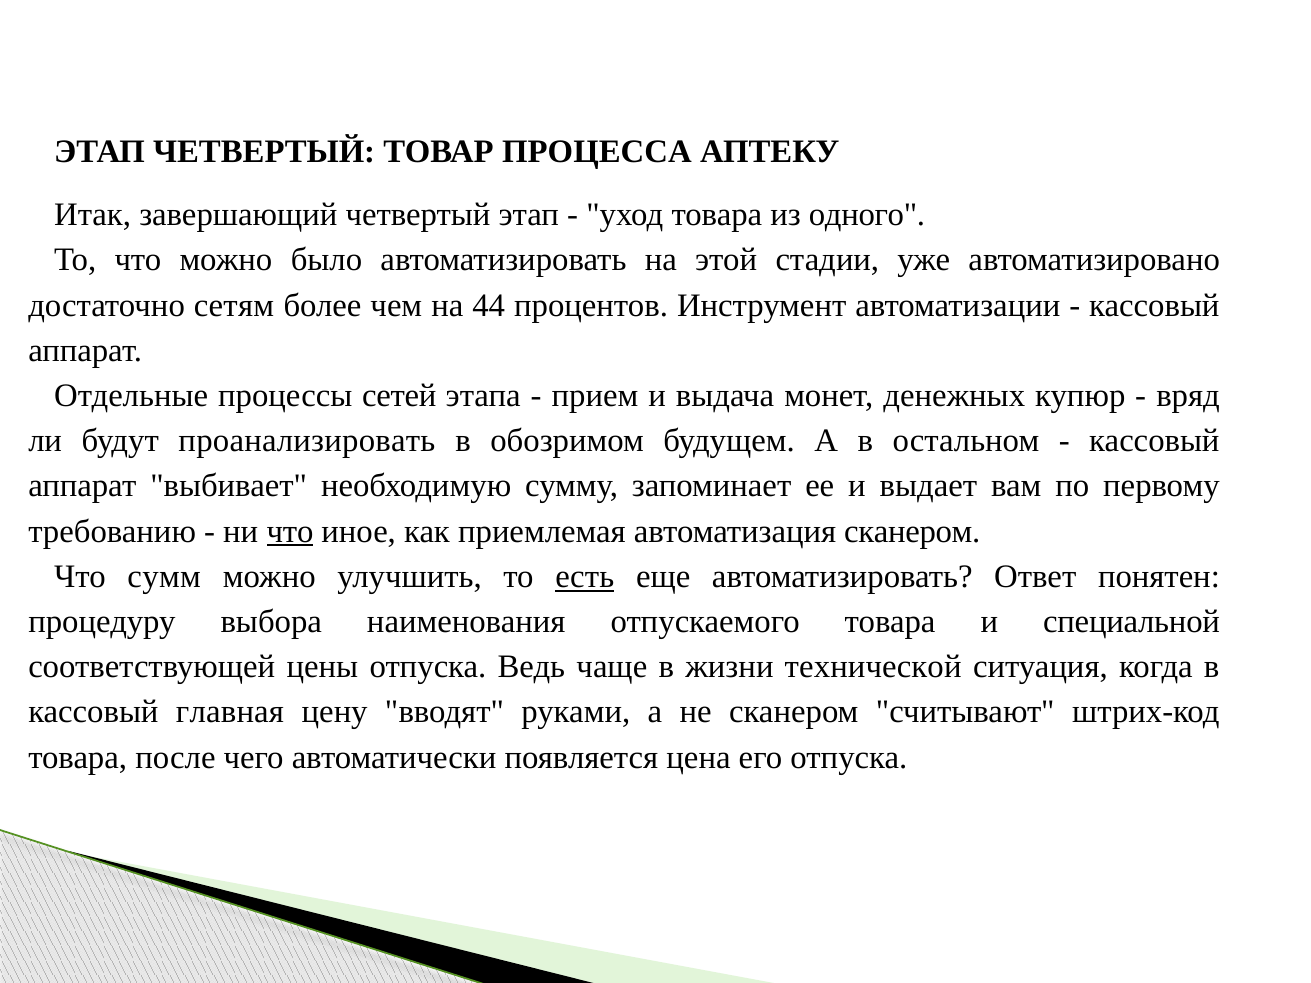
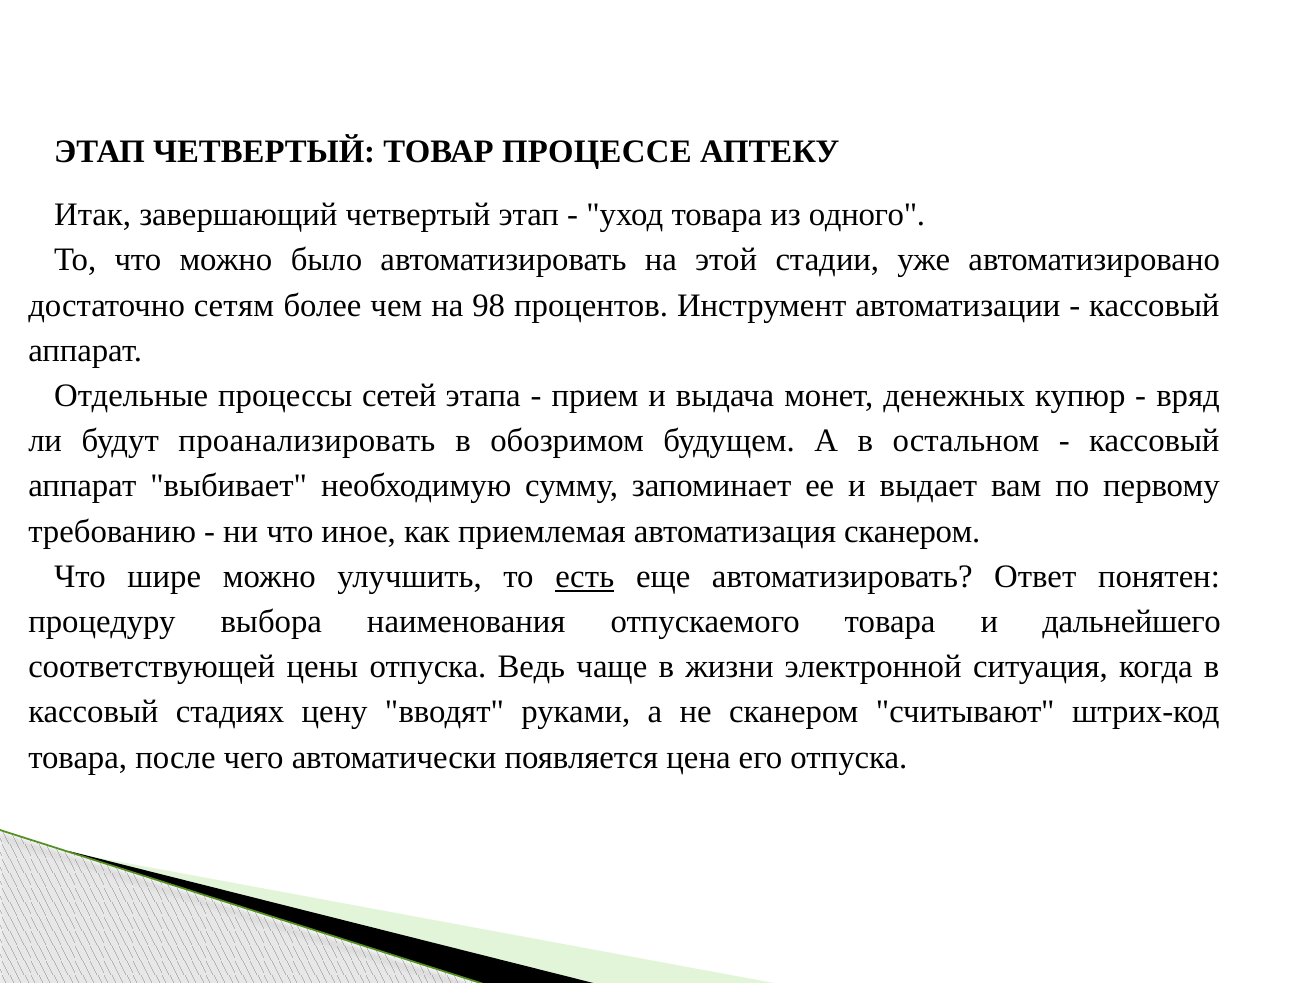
ПРОЦЕССА: ПРОЦЕССА -> ПРОЦЕССЕ
44: 44 -> 98
что at (290, 531) underline: present -> none
сумм: сумм -> шире
специальной: специальной -> дальнейшего
технической: технической -> электронной
главная: главная -> стадиях
